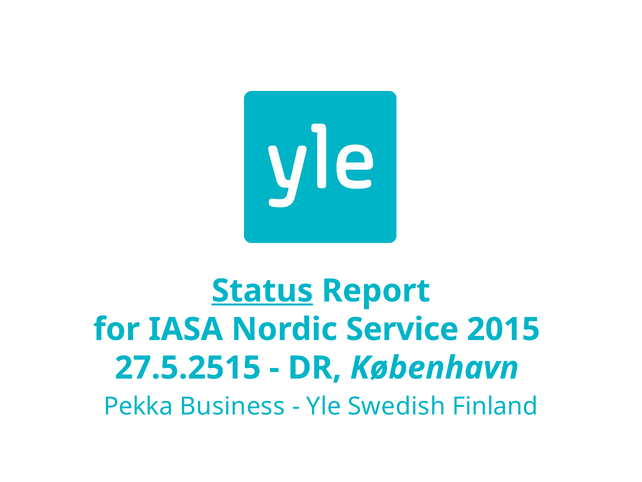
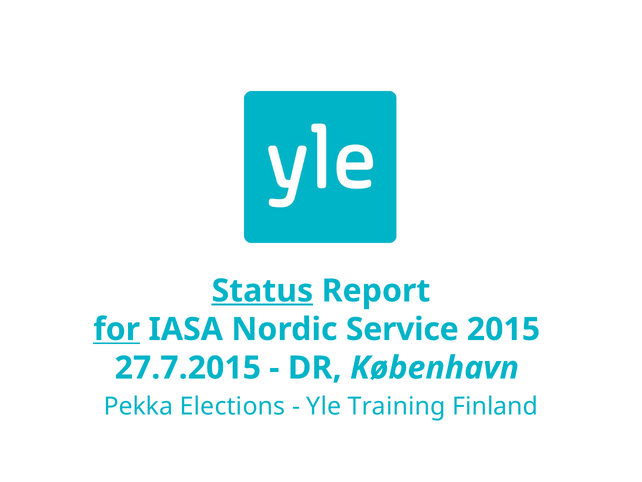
for underline: none -> present
27.5.2515: 27.5.2515 -> 27.7.2015
Business: Business -> Elections
Swedish: Swedish -> Training
